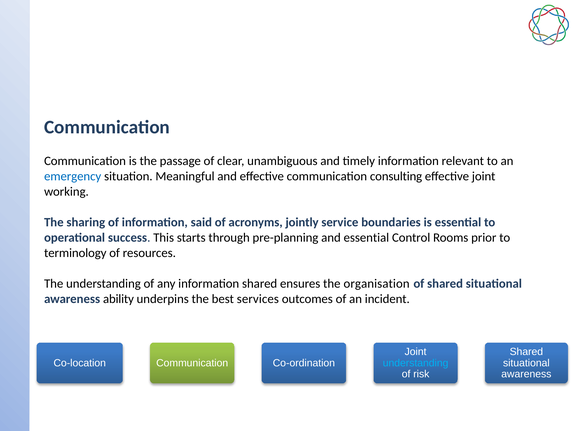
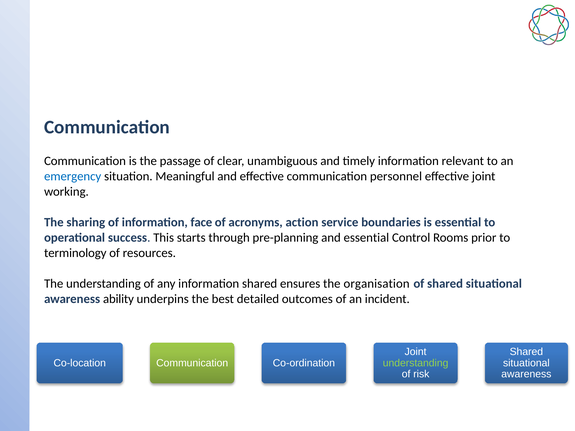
consulting: consulting -> personnel
said: said -> face
jointly: jointly -> action
services: services -> detailed
understanding at (416, 363) colour: light blue -> light green
